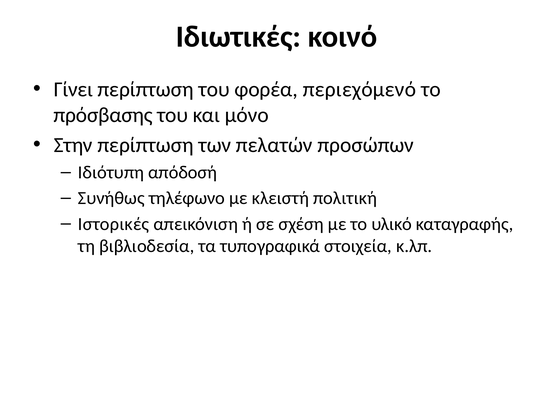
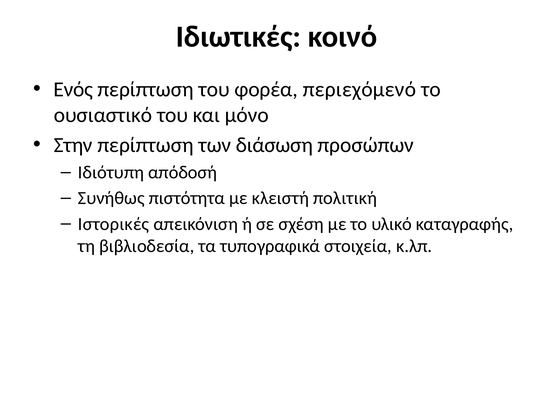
Γίνει: Γίνει -> Ενός
πρόσβασης: πρόσβασης -> ουσιαστικό
πελατών: πελατών -> διάσωση
τηλέφωνο: τηλέφωνο -> πιστότητα
